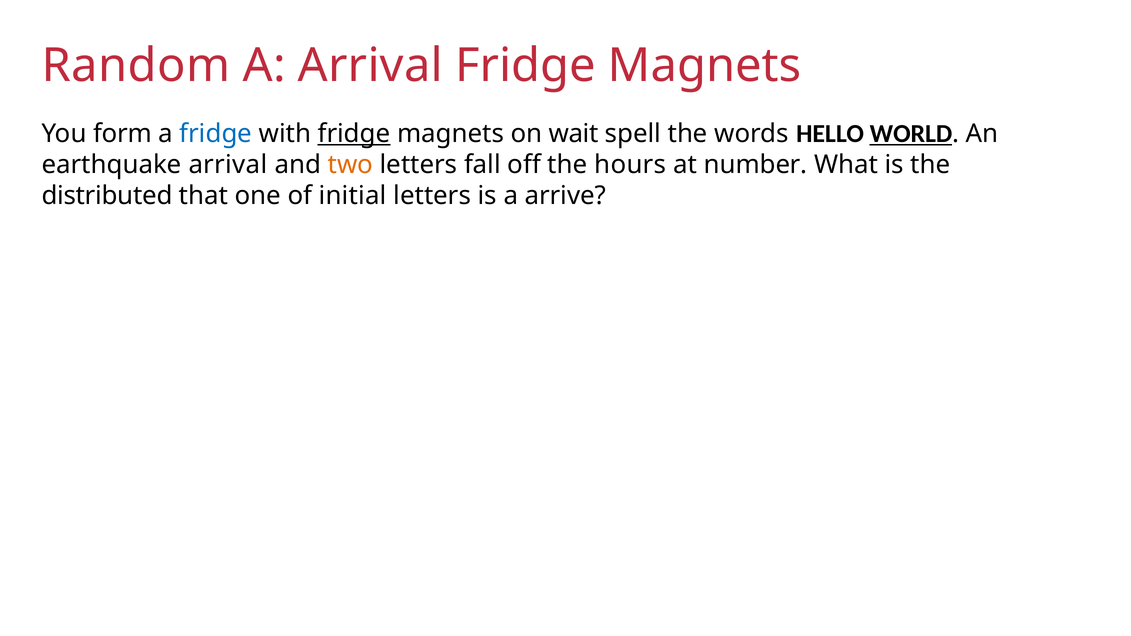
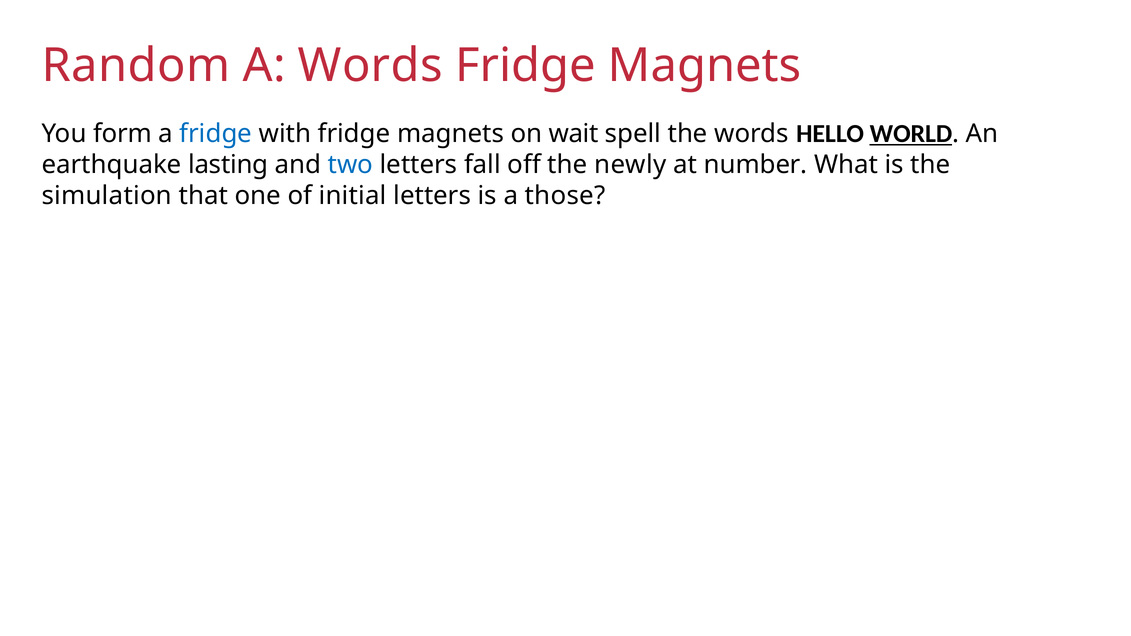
A Arrival: Arrival -> Words
fridge at (354, 134) underline: present -> none
earthquake arrival: arrival -> lasting
two colour: orange -> blue
hours: hours -> newly
distributed: distributed -> simulation
arrive: arrive -> those
